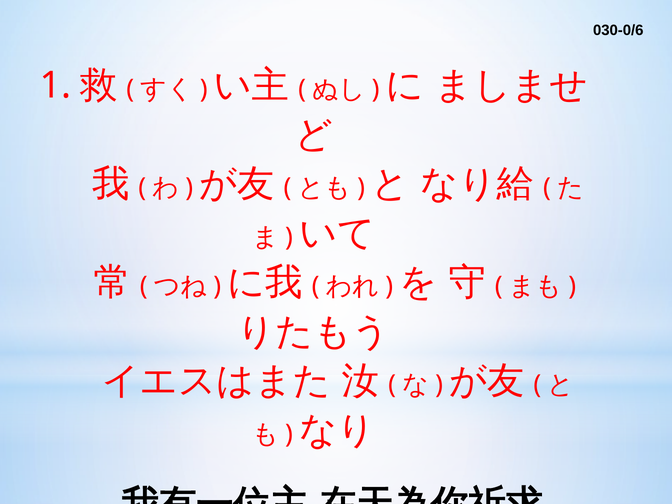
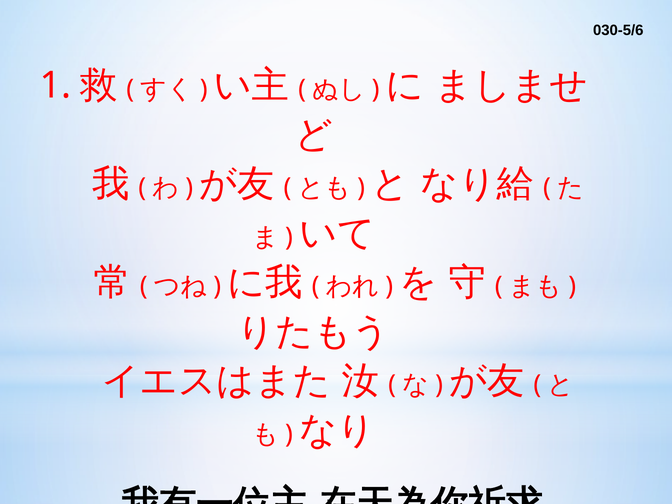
030-0/6: 030-0/6 -> 030-5/6
